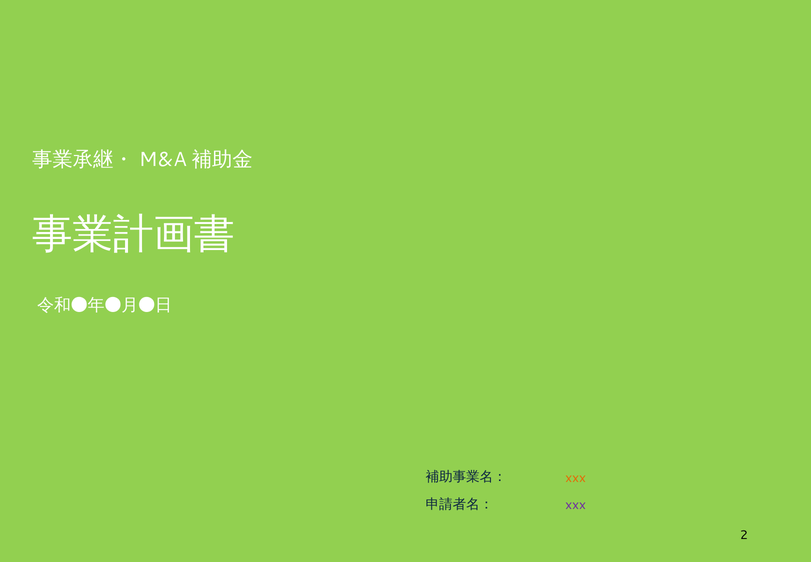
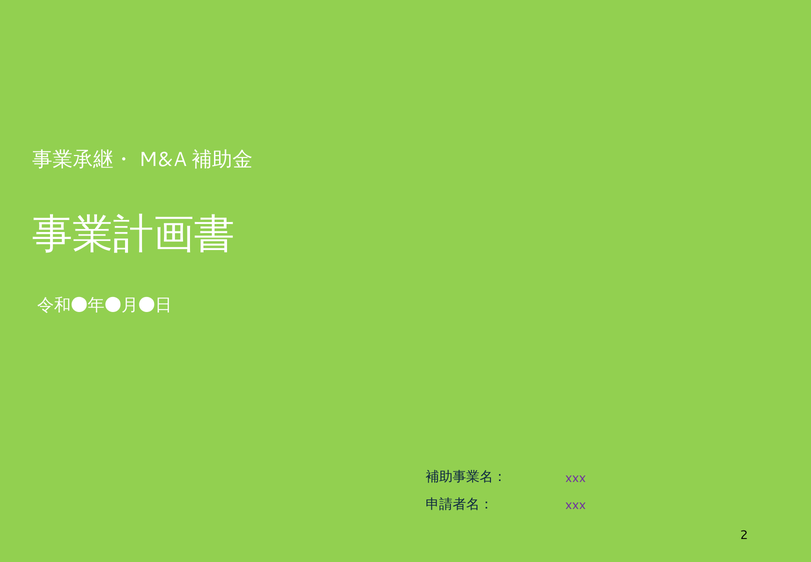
xxx at (576, 477) colour: orange -> purple
